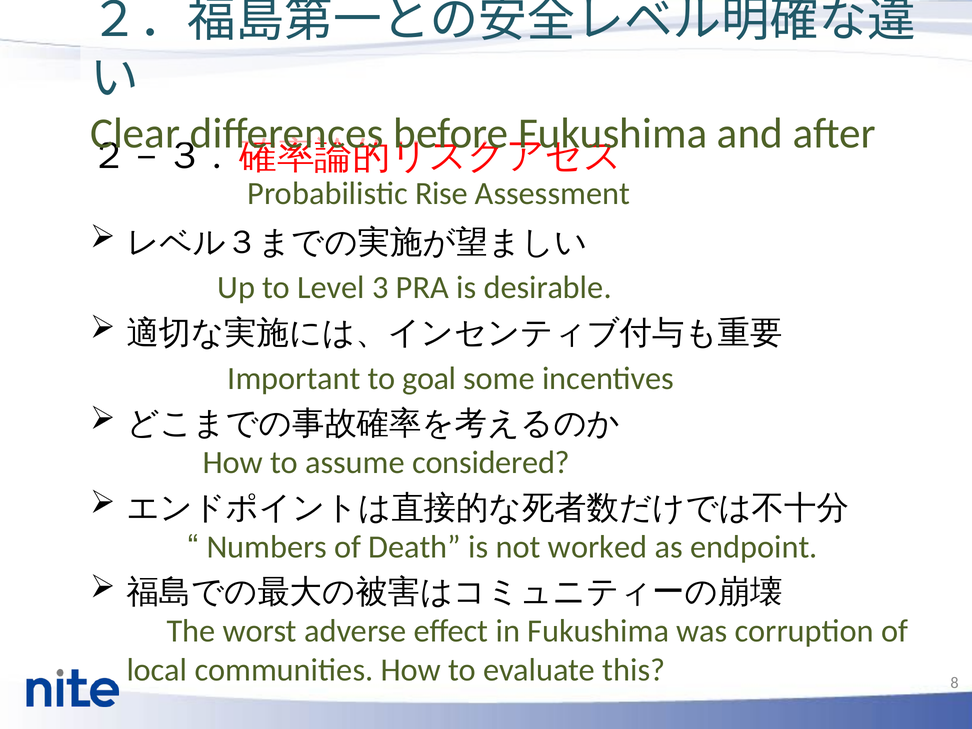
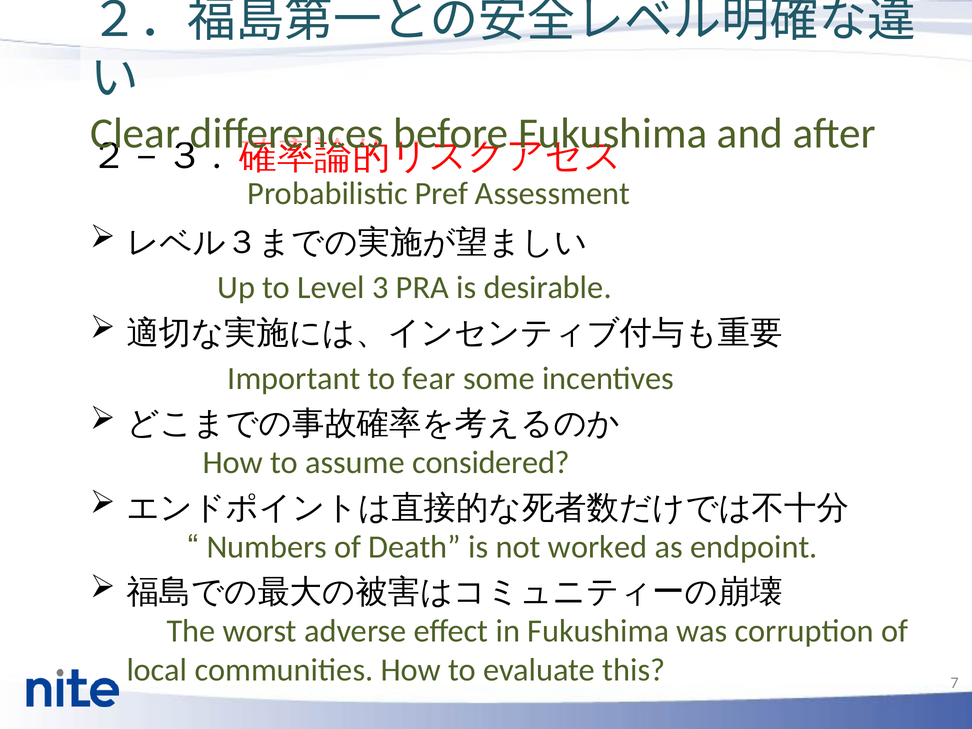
Rise: Rise -> Pref
goal: goal -> fear
8: 8 -> 7
